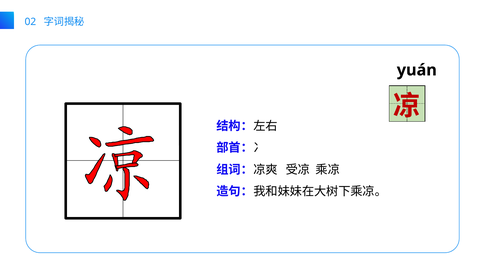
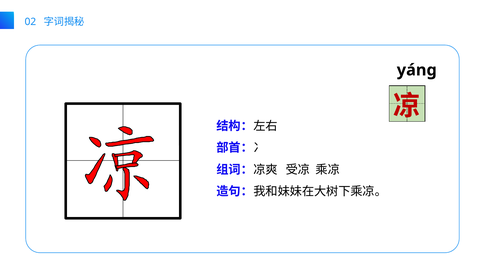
yuán: yuán -> yánɡ
